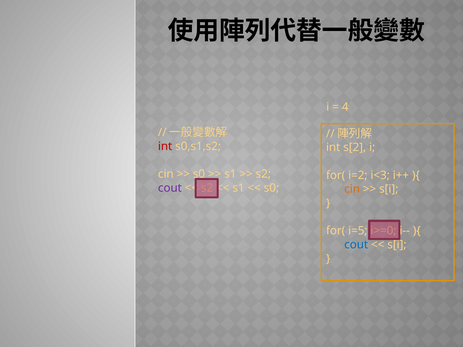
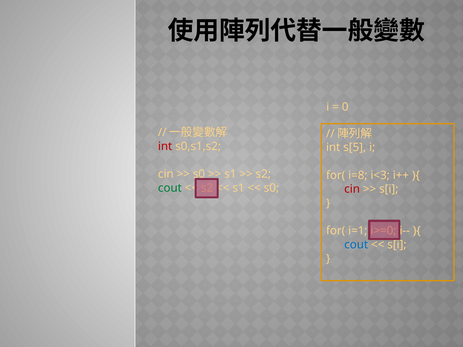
4: 4 -> 0
s[2: s[2 -> s[5
i=2: i=2 -> i=8
cout at (170, 188) colour: purple -> green
cin at (352, 189) colour: orange -> red
i=5: i=5 -> i=1
